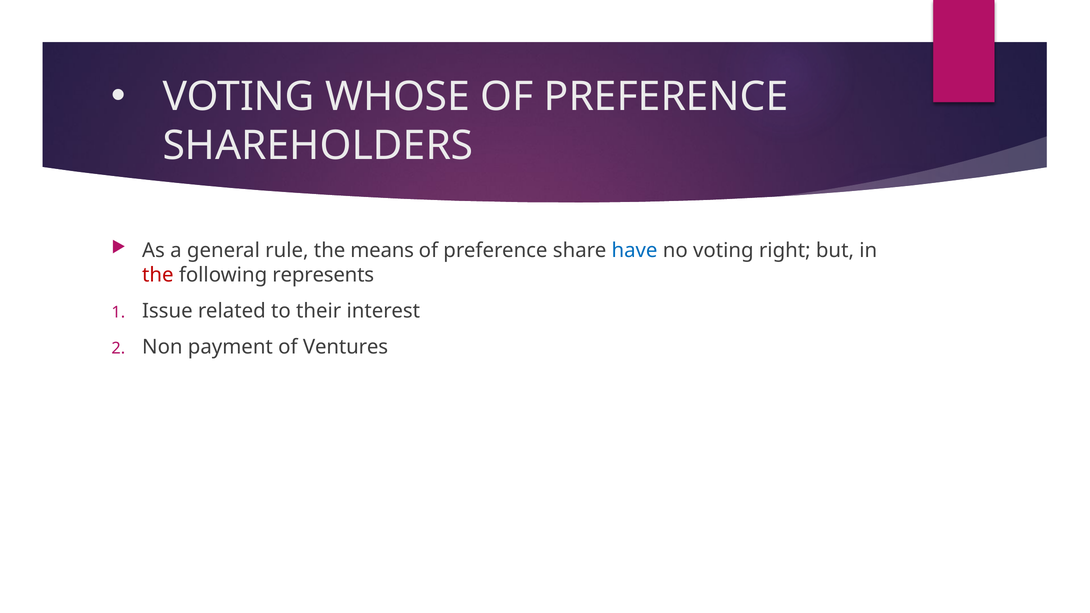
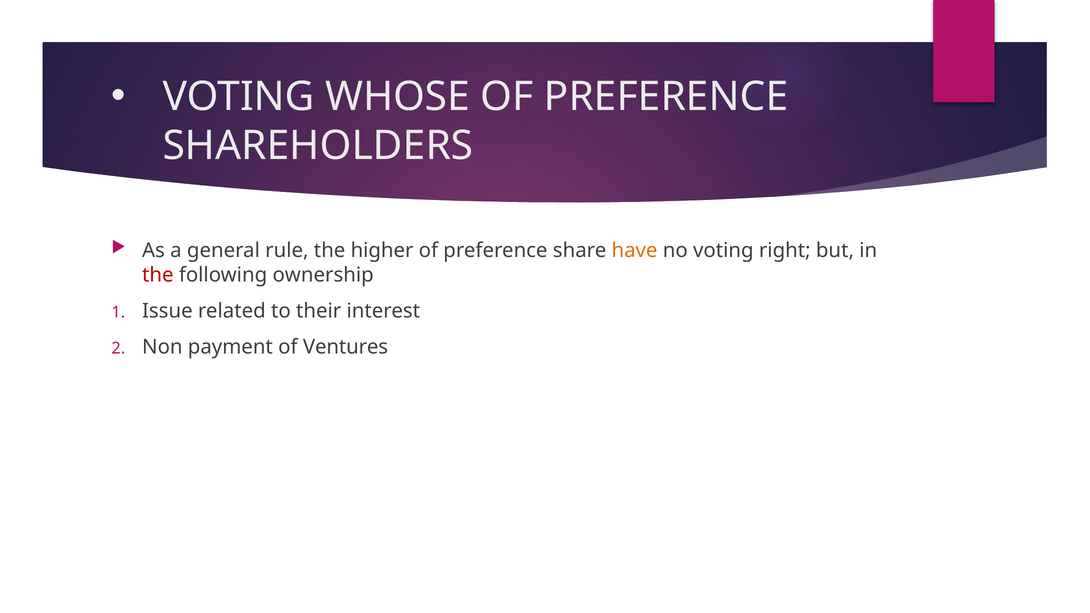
means: means -> higher
have colour: blue -> orange
represents: represents -> ownership
